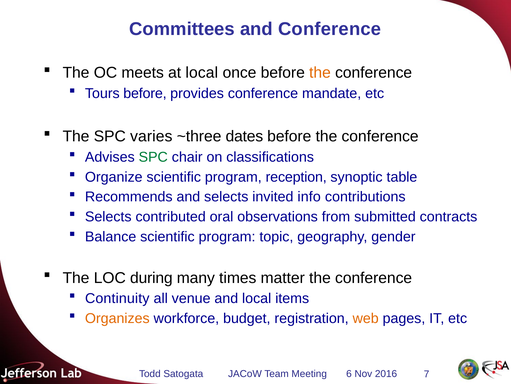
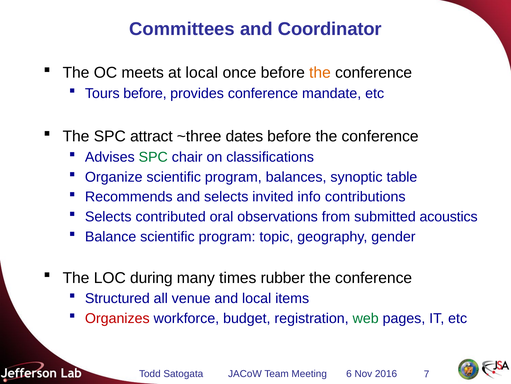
and Conference: Conference -> Coordinator
varies: varies -> attract
reception: reception -> balances
contracts: contracts -> acoustics
matter: matter -> rubber
Continuity: Continuity -> Structured
Organizes colour: orange -> red
web colour: orange -> green
